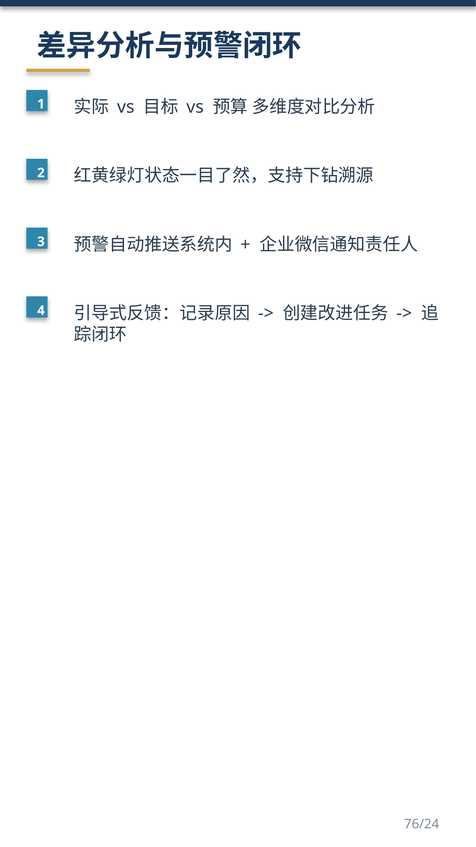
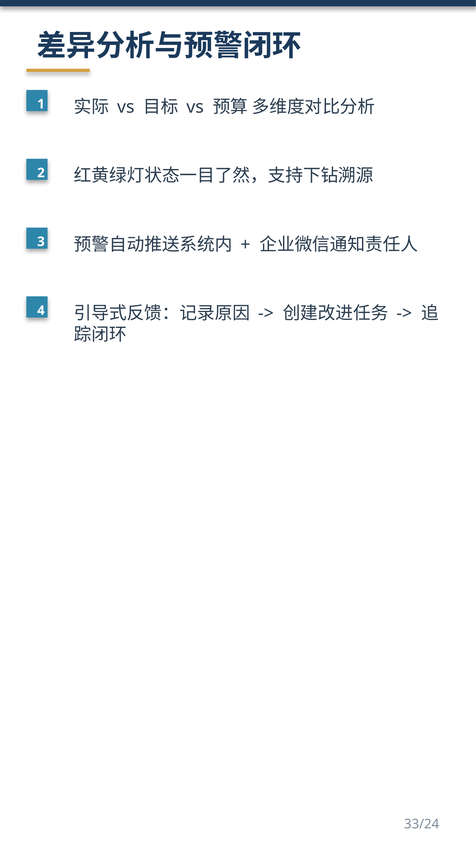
76/24: 76/24 -> 33/24
